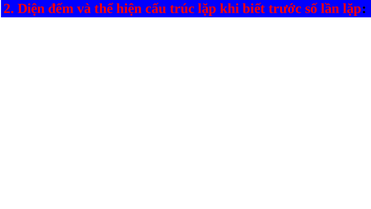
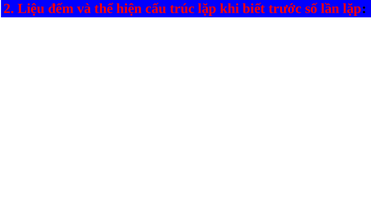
Diện: Diện -> Liệu
